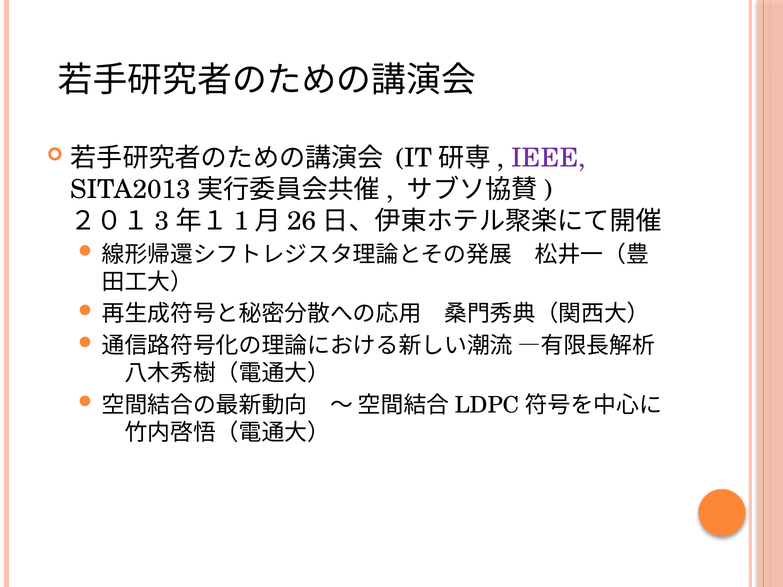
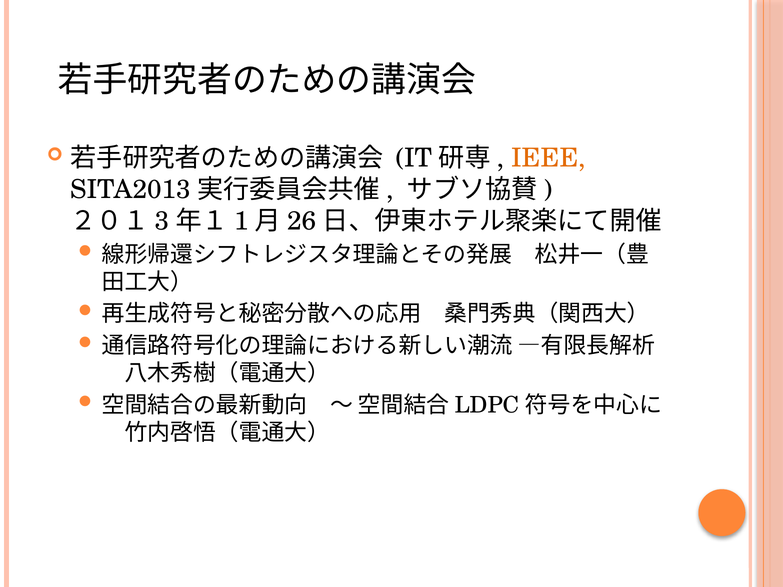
IEEE colour: purple -> orange
